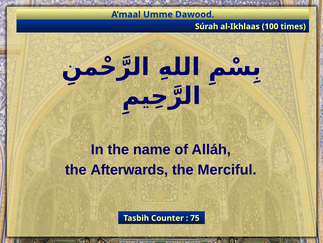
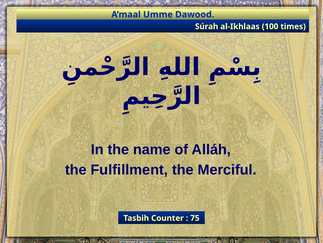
Afterwards: Afterwards -> Fulfillment
